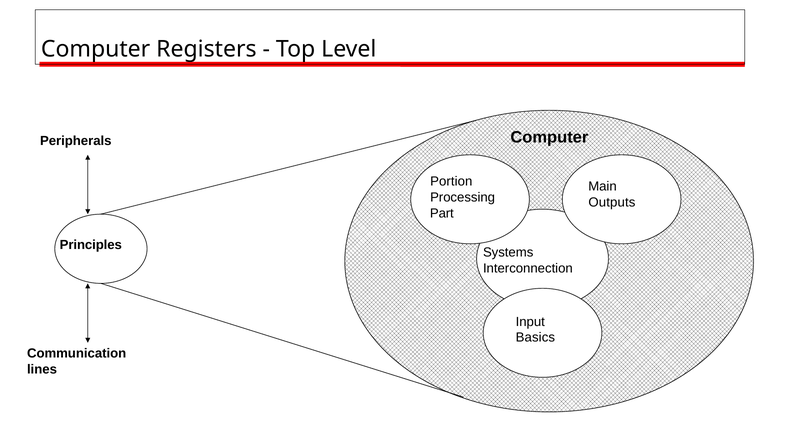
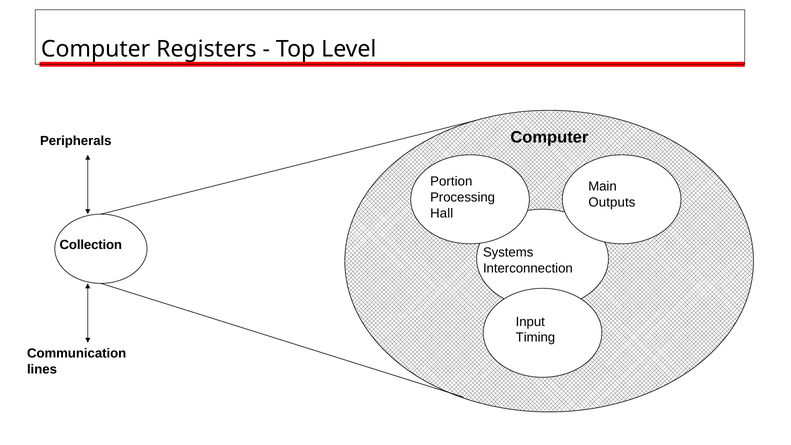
Part: Part -> Hall
Principles: Principles -> Collection
Basics: Basics -> Timing
